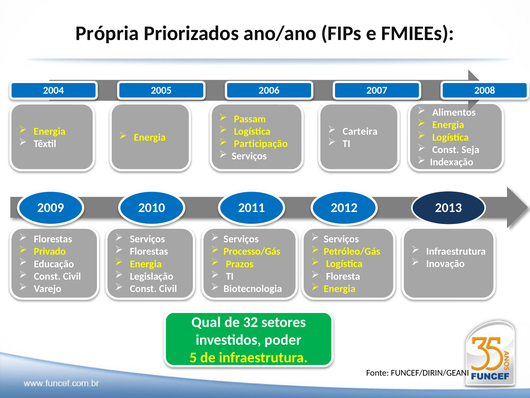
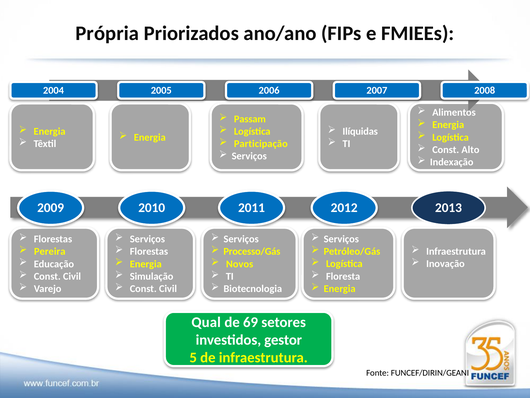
Carteira: Carteira -> Ilíquidas
Seja: Seja -> Alto
Privado: Privado -> Pereira
Prazos: Prazos -> Novos
Legislação: Legislação -> Simulação
32: 32 -> 69
poder: poder -> gestor
